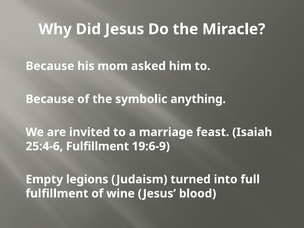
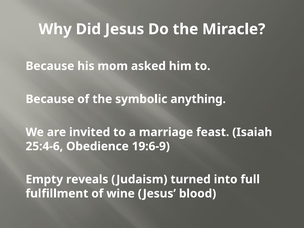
25:4-6 Fulfillment: Fulfillment -> Obedience
legions: legions -> reveals
